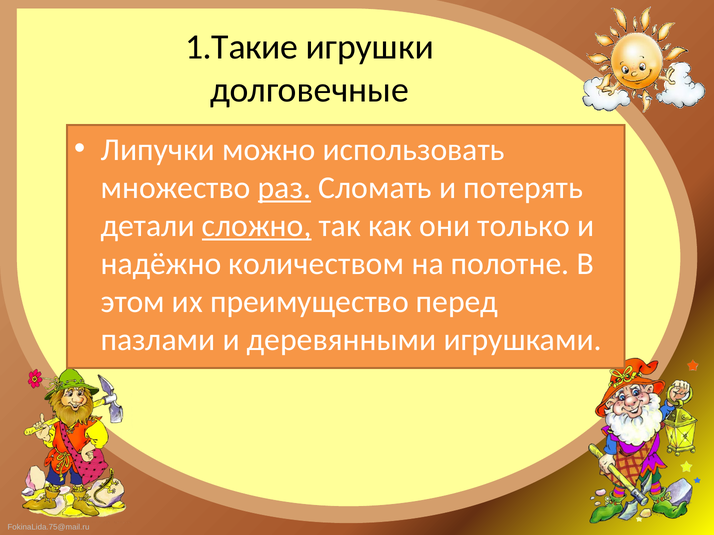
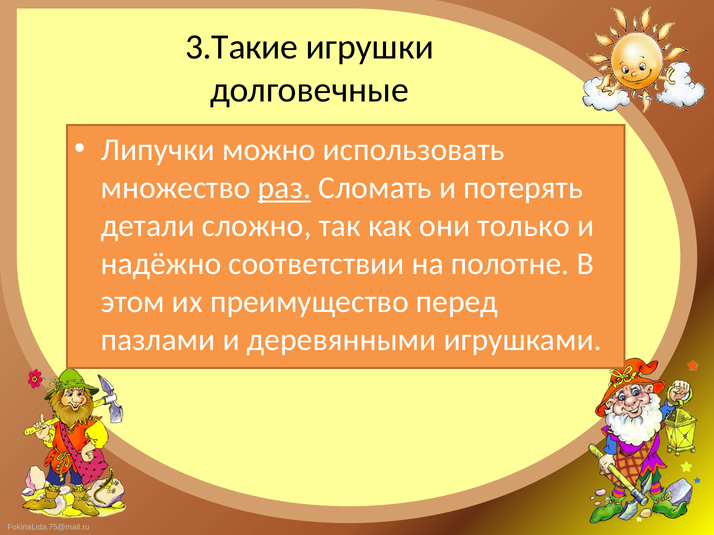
1.Такие: 1.Такие -> 3.Такие
сложно underline: present -> none
количеством: количеством -> соответствии
